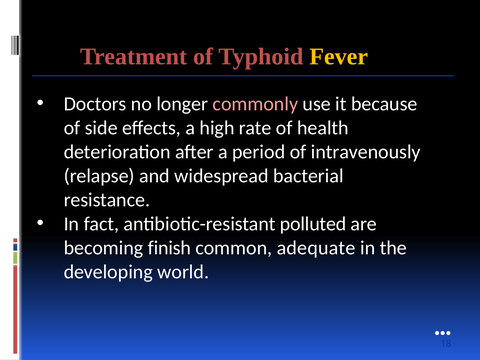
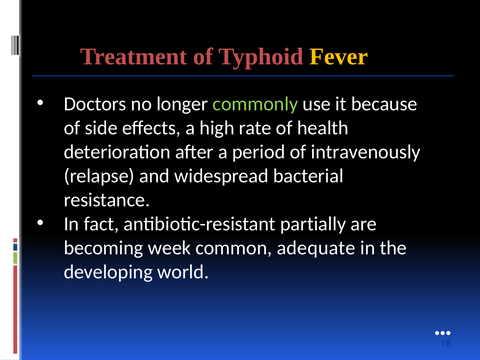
commonly colour: pink -> light green
polluted: polluted -> partially
finish: finish -> week
